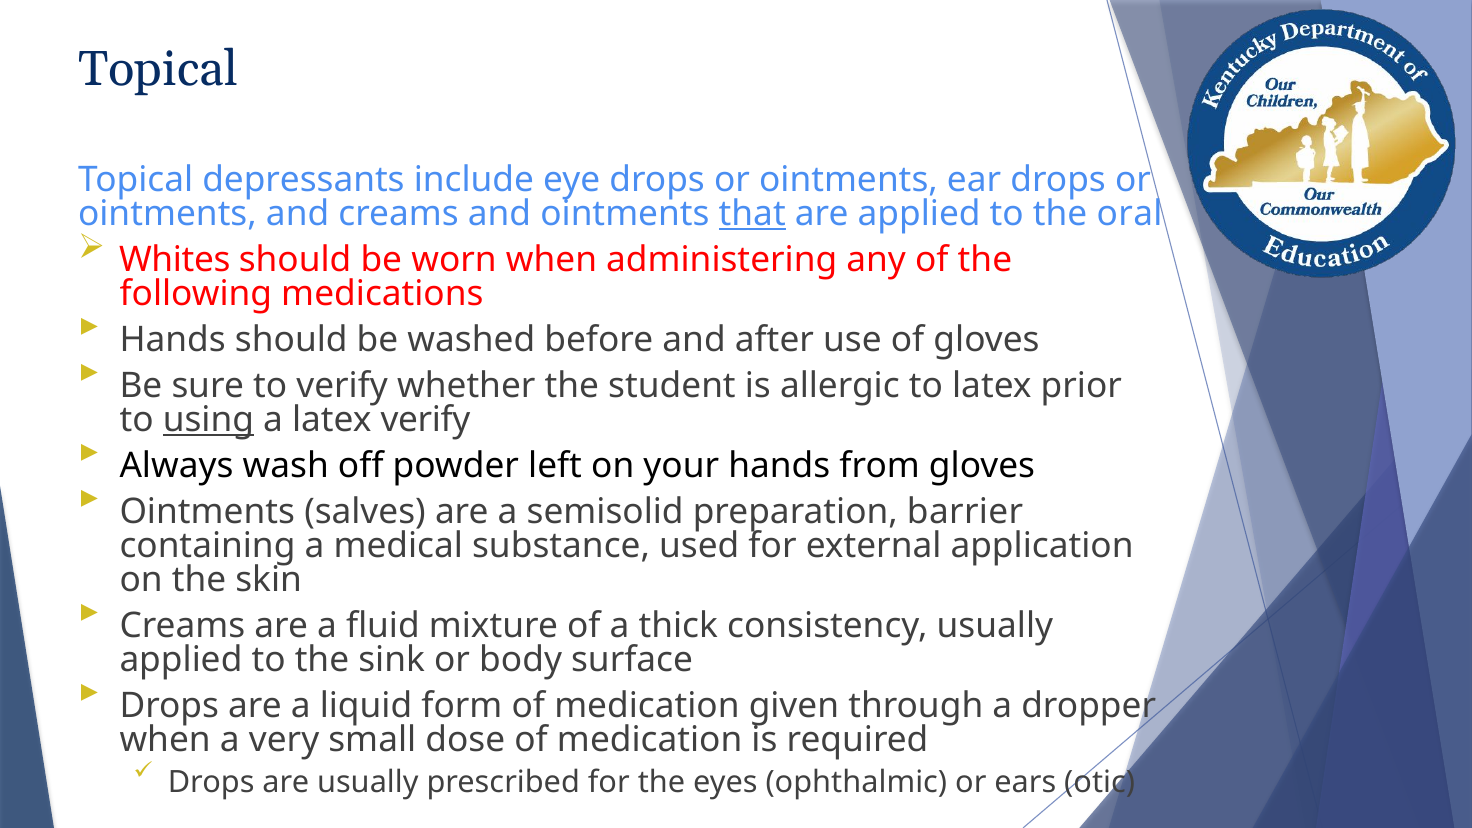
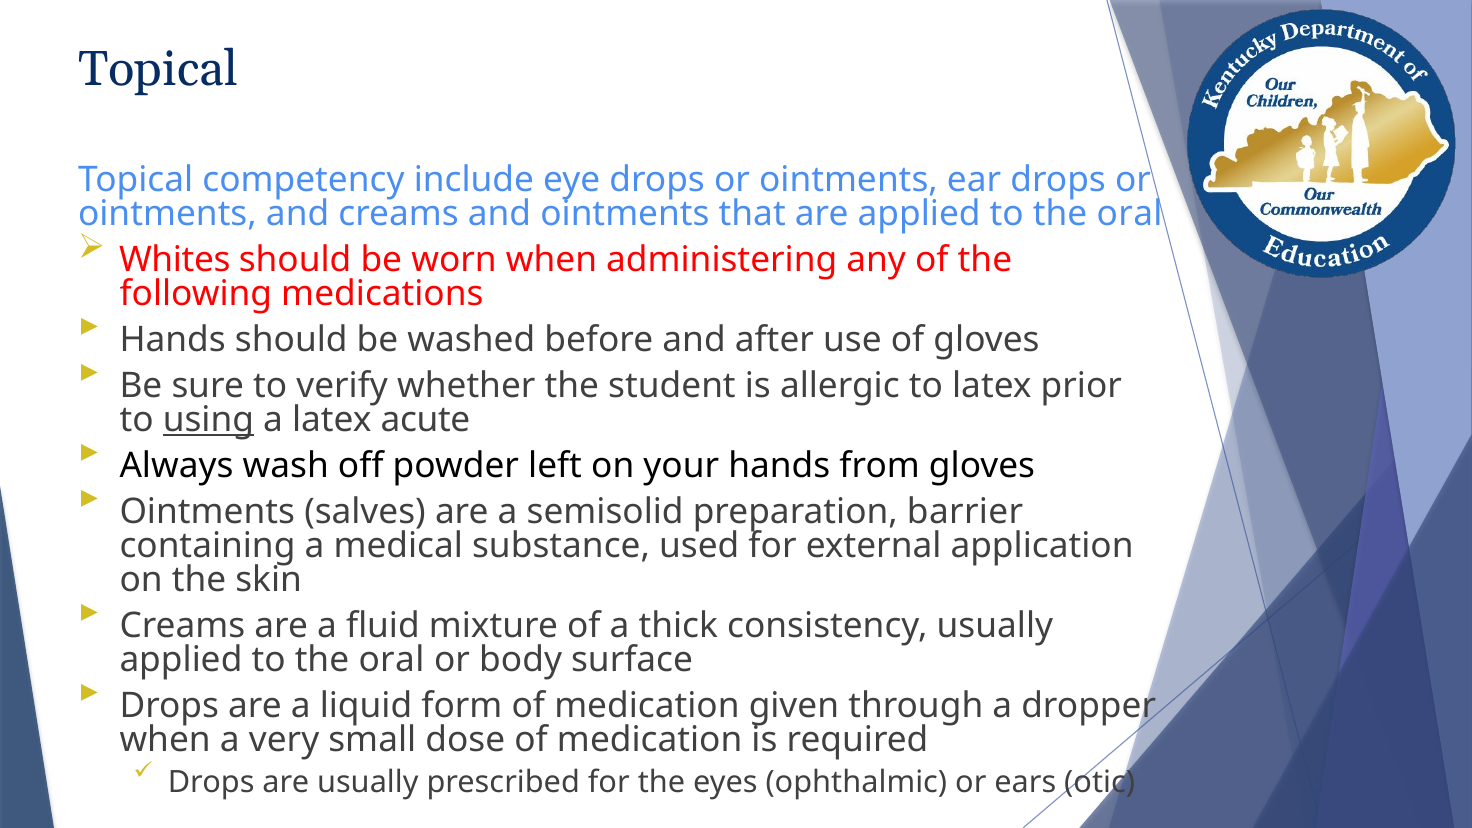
depressants: depressants -> competency
that underline: present -> none
latex verify: verify -> acute
sink at (392, 659): sink -> oral
